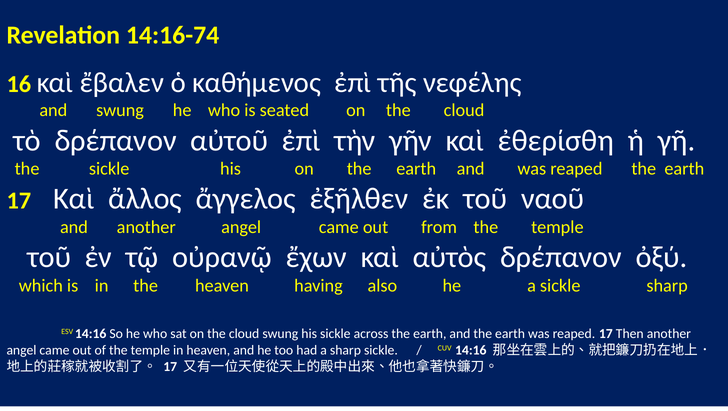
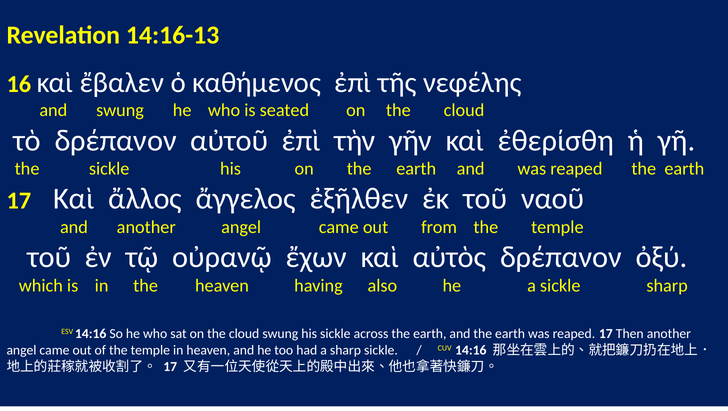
14:16-74: 14:16-74 -> 14:16-13
